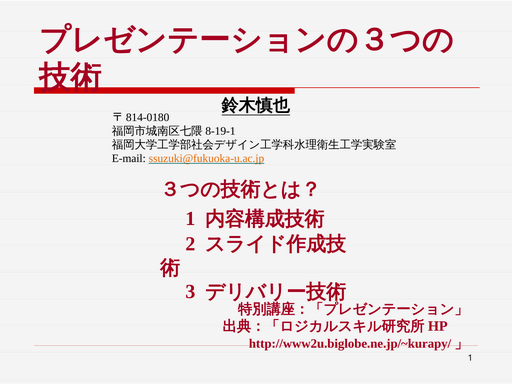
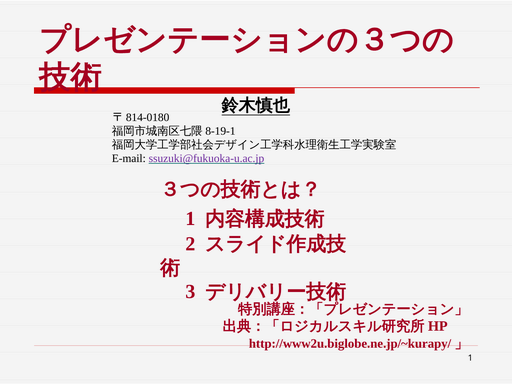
ssuzuki@fukuoka-u.ac.jp colour: orange -> purple
